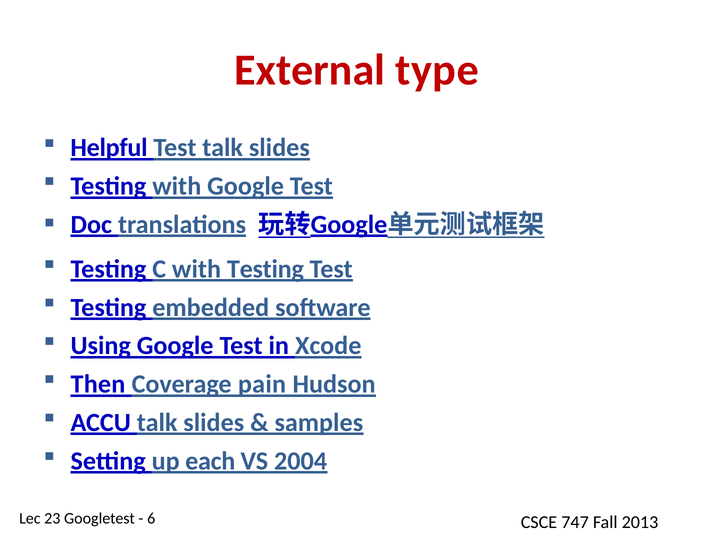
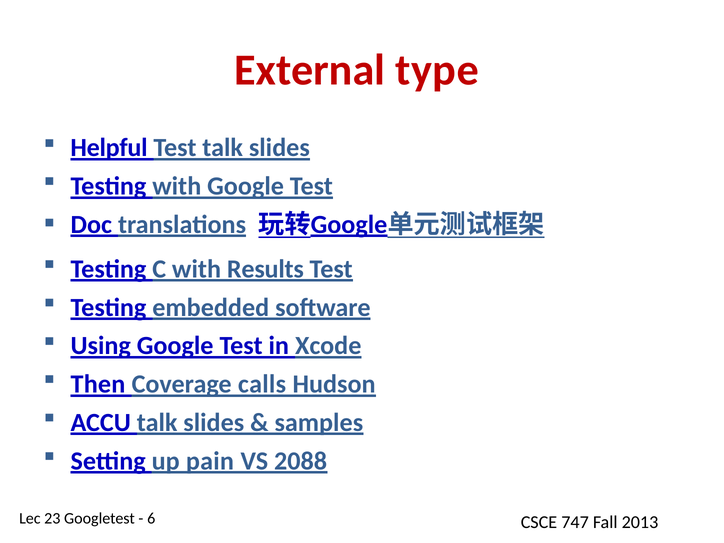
with Testing: Testing -> Results
pain: pain -> calls
each: each -> pain
2004: 2004 -> 2088
